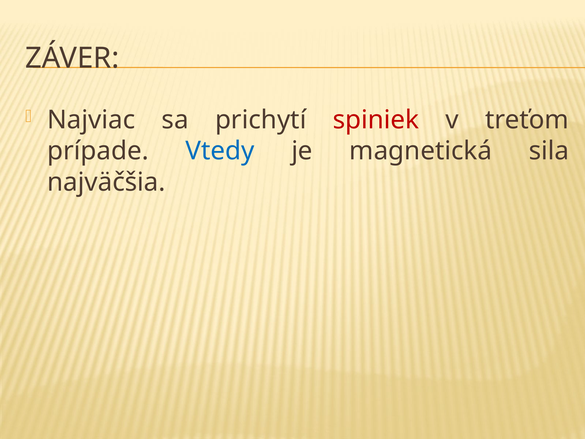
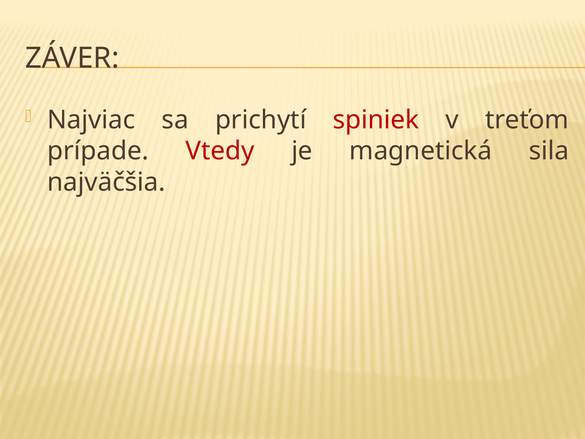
Vtedy colour: blue -> red
